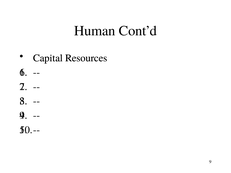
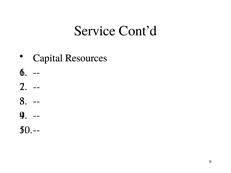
Human: Human -> Service
